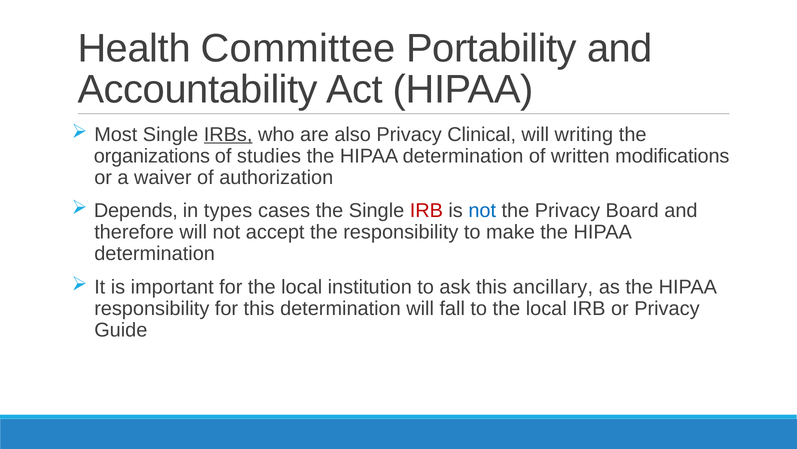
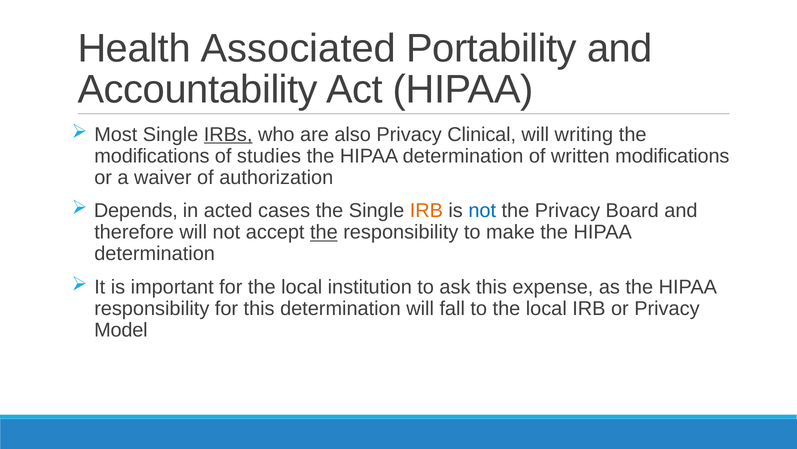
Committee: Committee -> Associated
organizations at (152, 156): organizations -> modifications
types: types -> acted
IRB at (426, 210) colour: red -> orange
the at (324, 232) underline: none -> present
ancillary: ancillary -> expense
Guide: Guide -> Model
